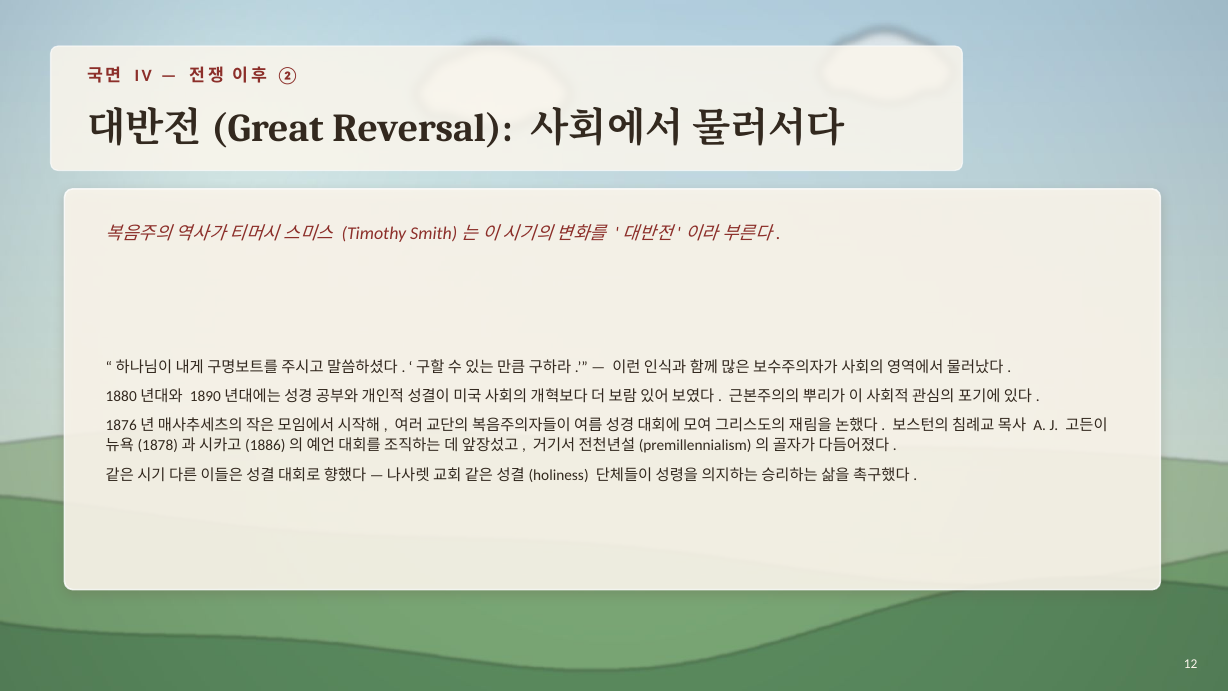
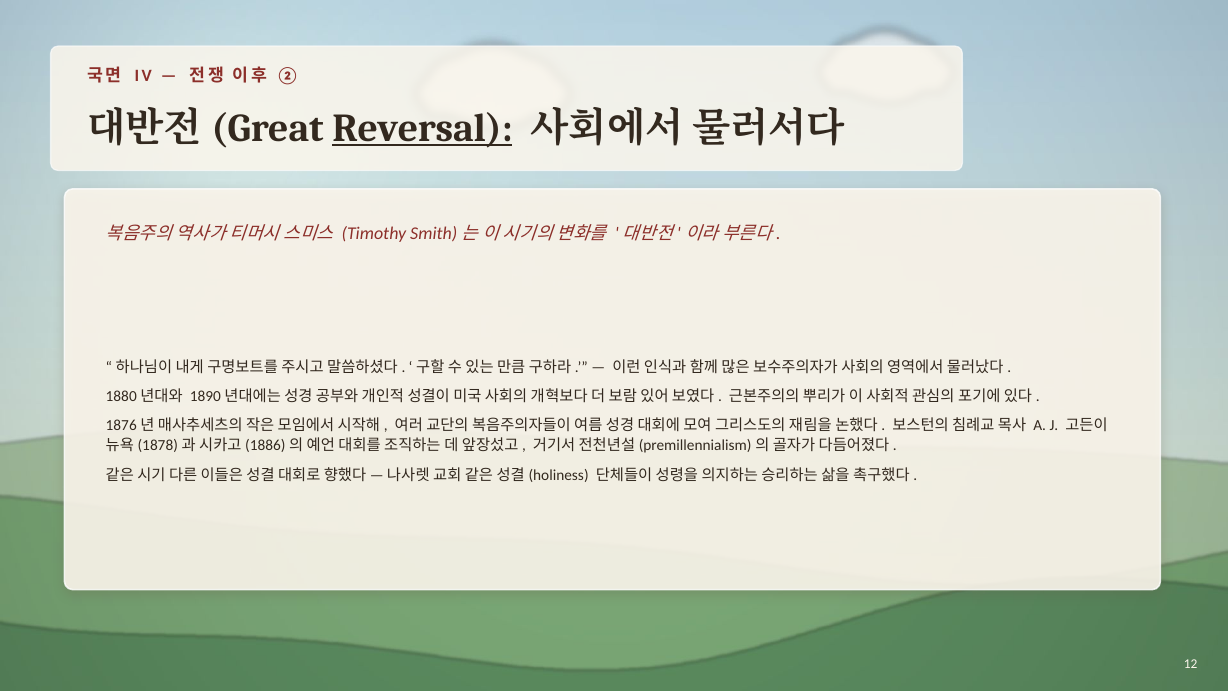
Reversal underline: none -> present
